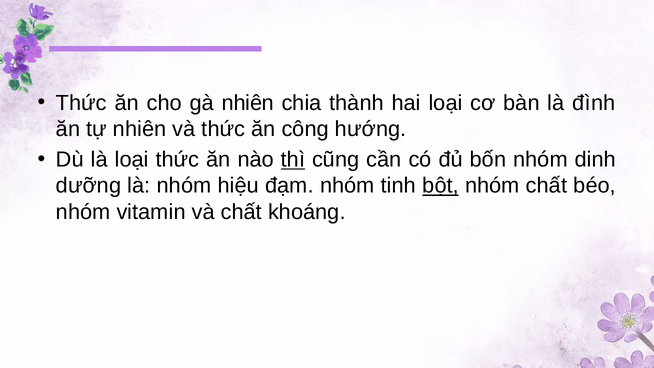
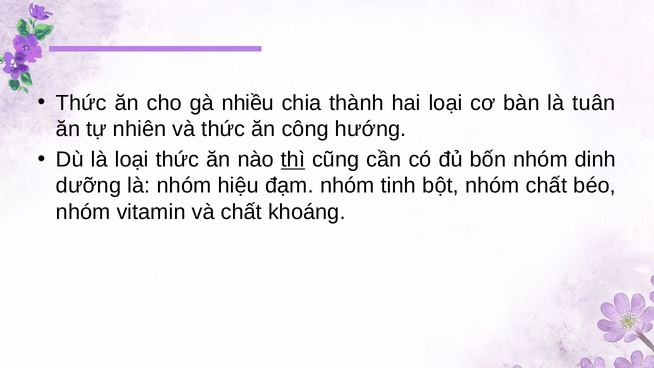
gà nhiên: nhiên -> nhiều
đình: đình -> tuân
bột underline: present -> none
